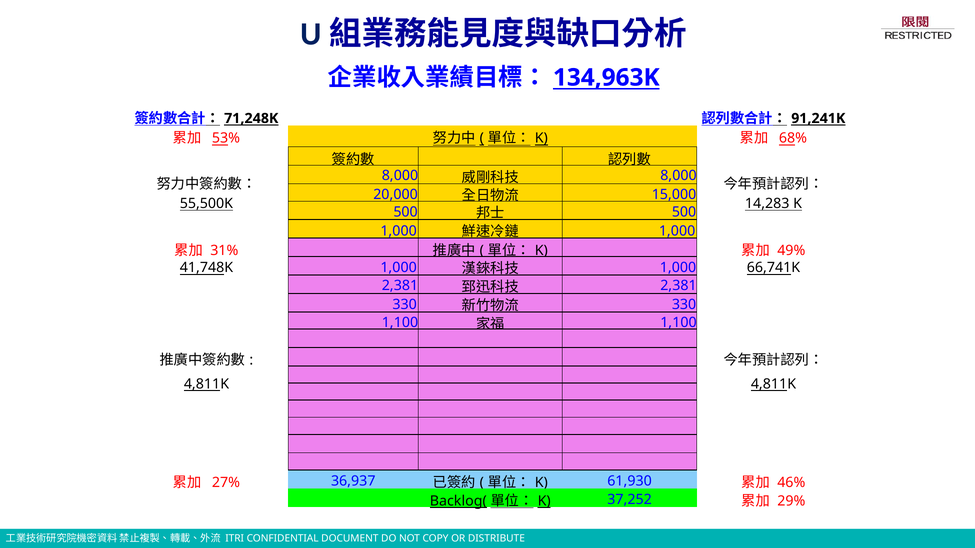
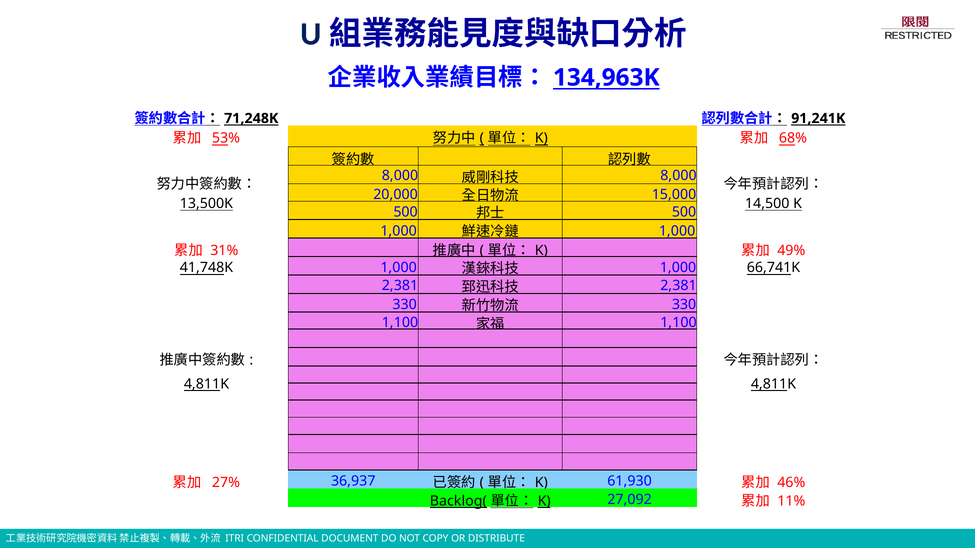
55,500K: 55,500K -> 13,500K
14,283: 14,283 -> 14,500
37,252: 37,252 -> 27,092
29%: 29% -> 11%
